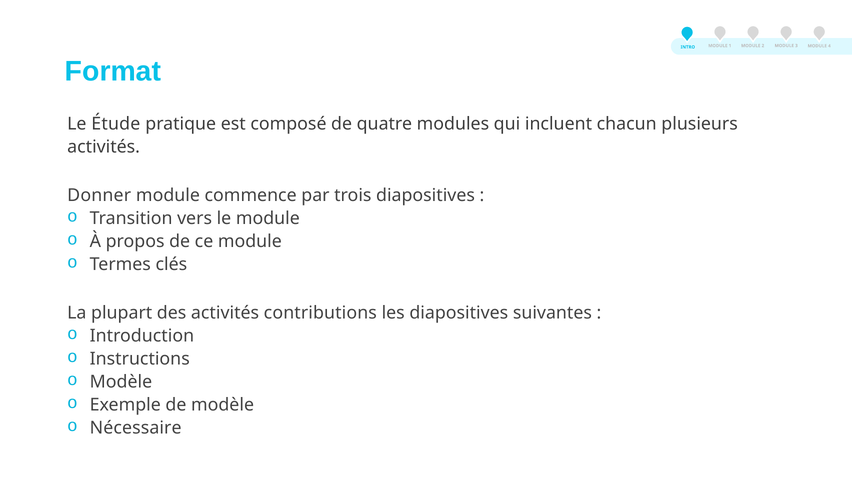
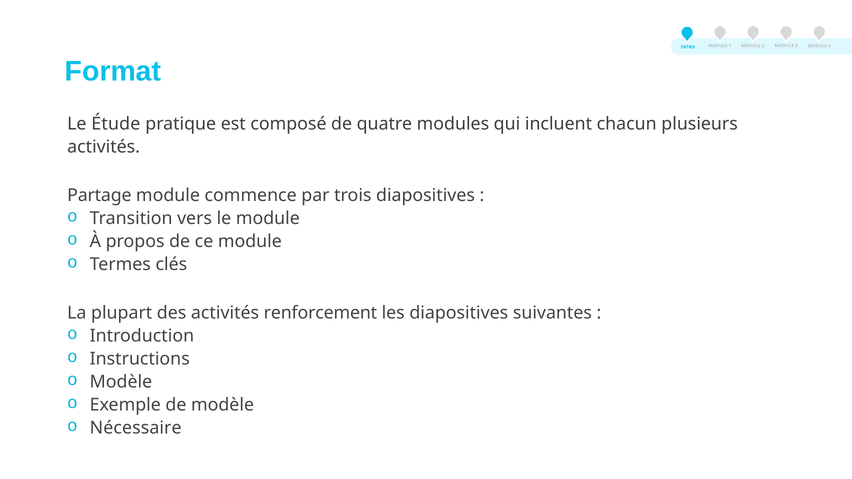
Donner: Donner -> Partage
contributions: contributions -> renforcement
